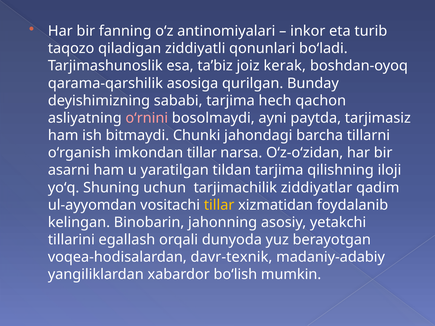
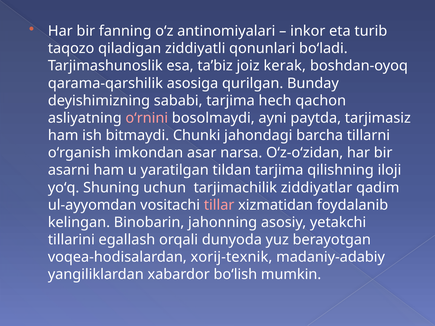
imkondan tillar: tillar -> asar
tillar at (219, 205) colour: yellow -> pink
davr-texnik: davr-texnik -> xorij-texnik
